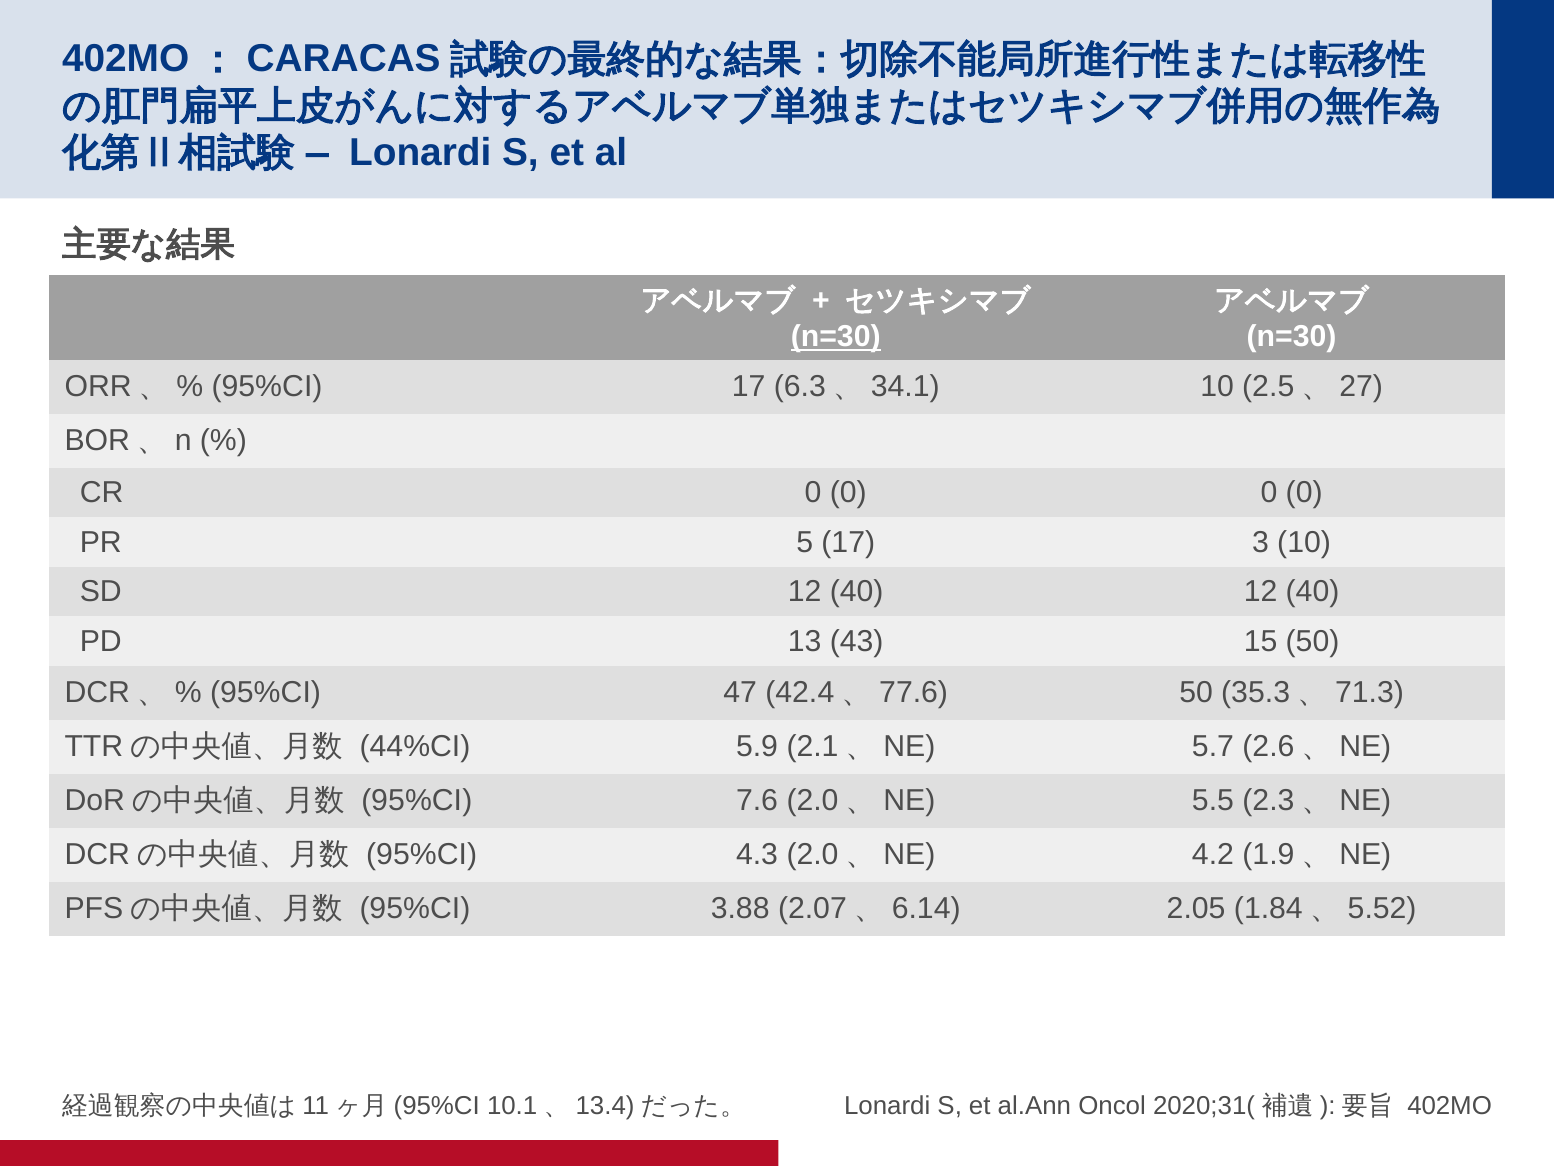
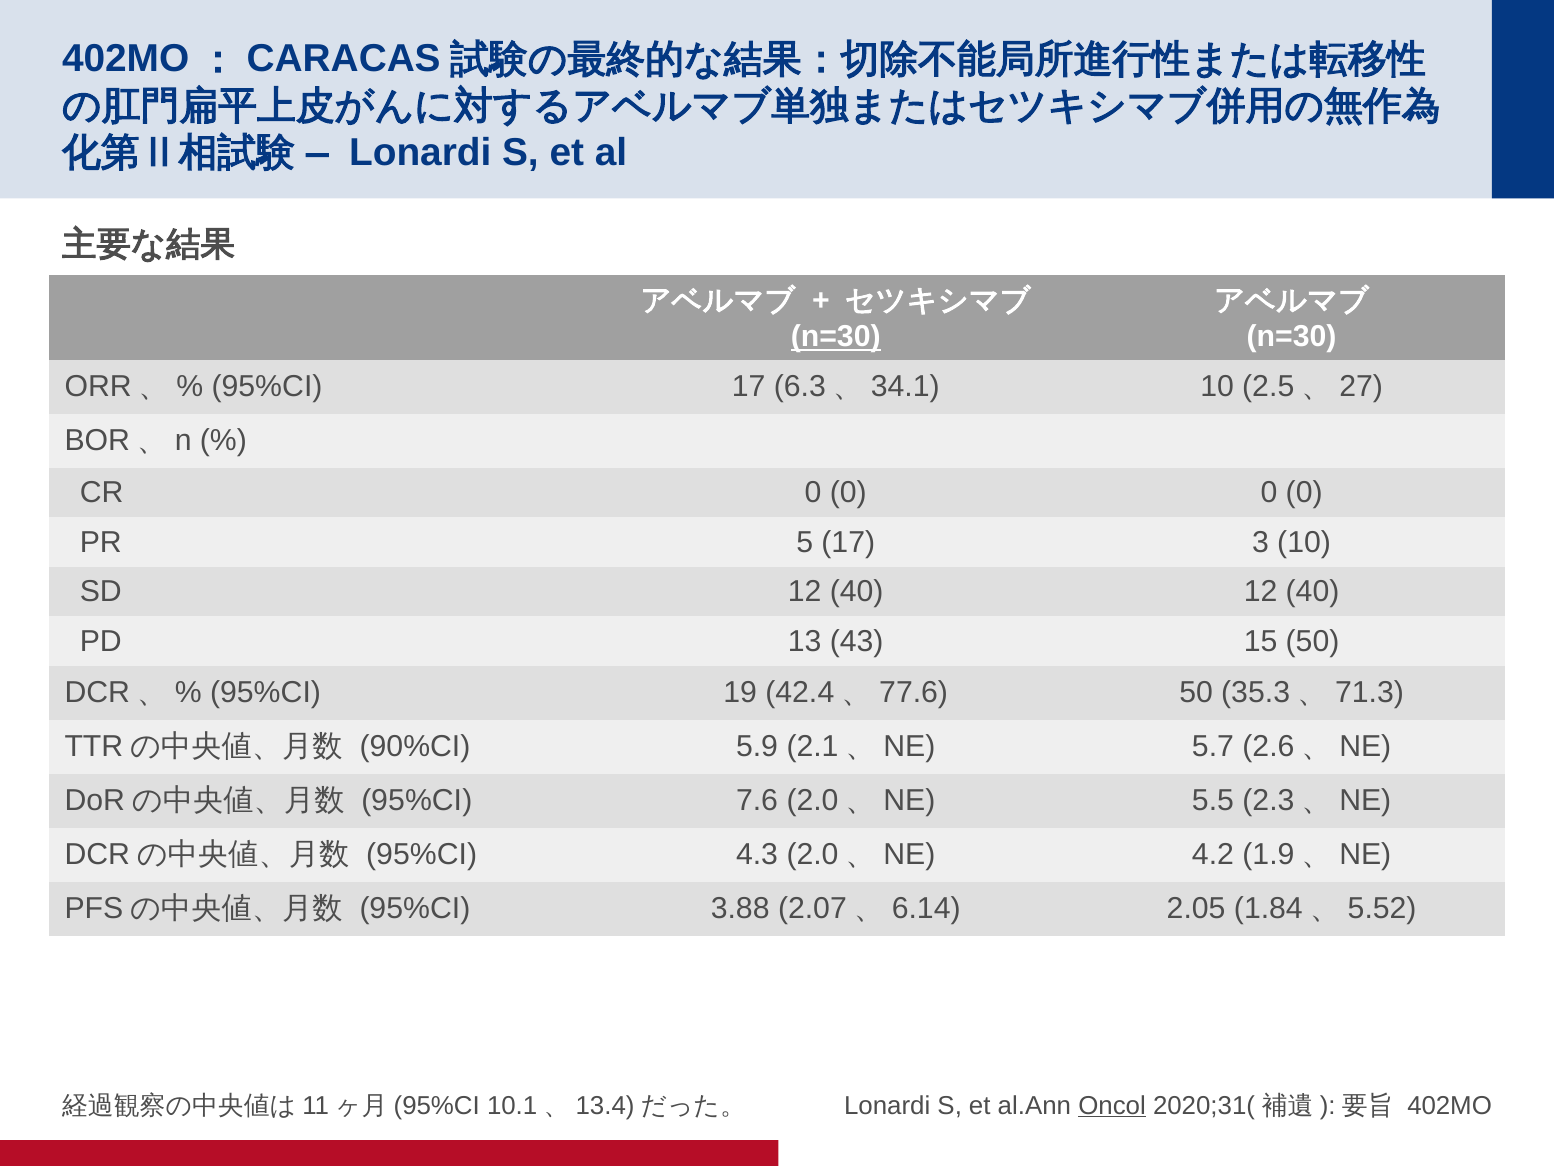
47: 47 -> 19
44%CI: 44%CI -> 90%CI
Oncol underline: none -> present
